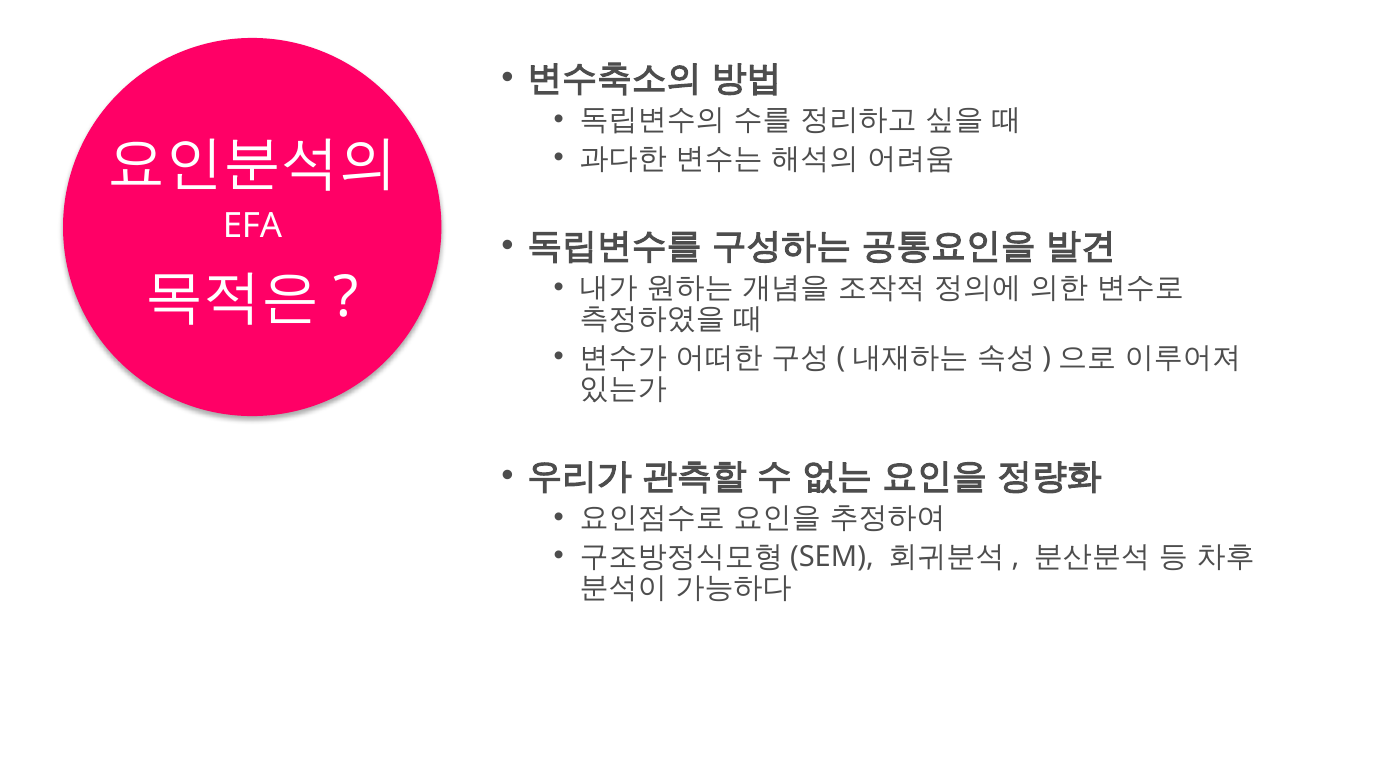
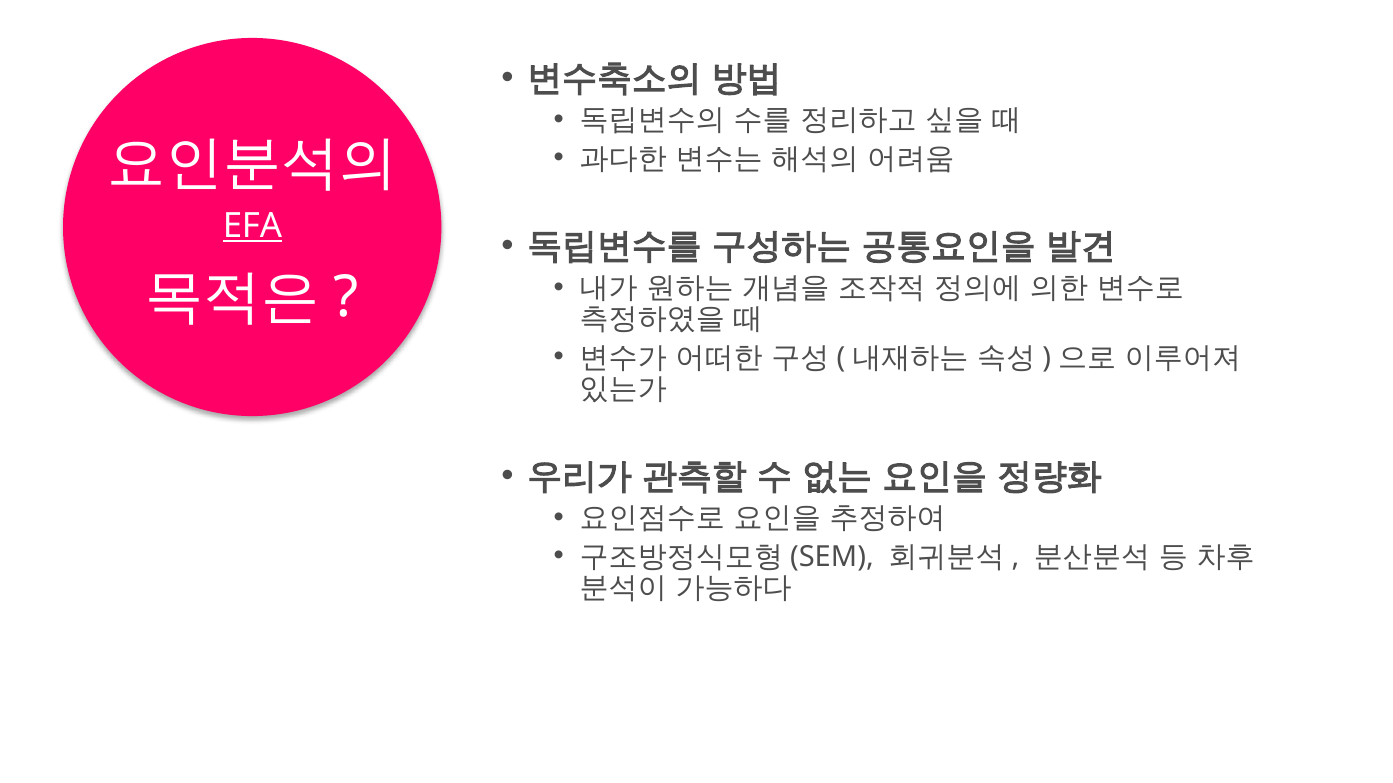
EFA underline: none -> present
